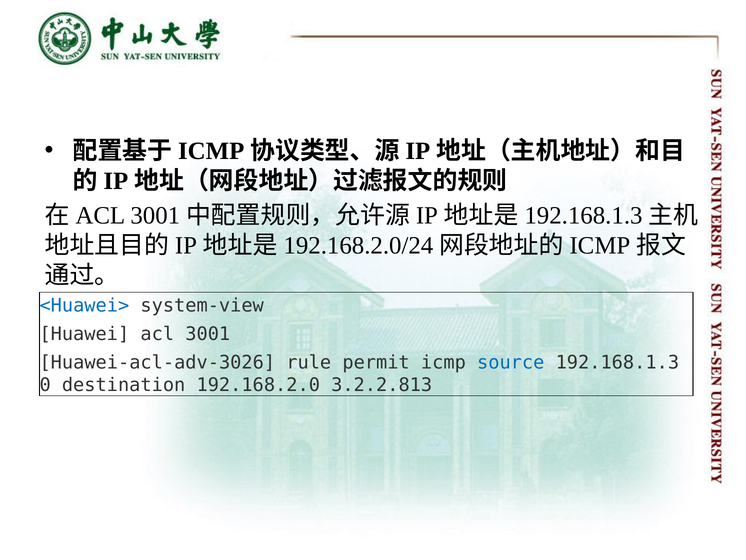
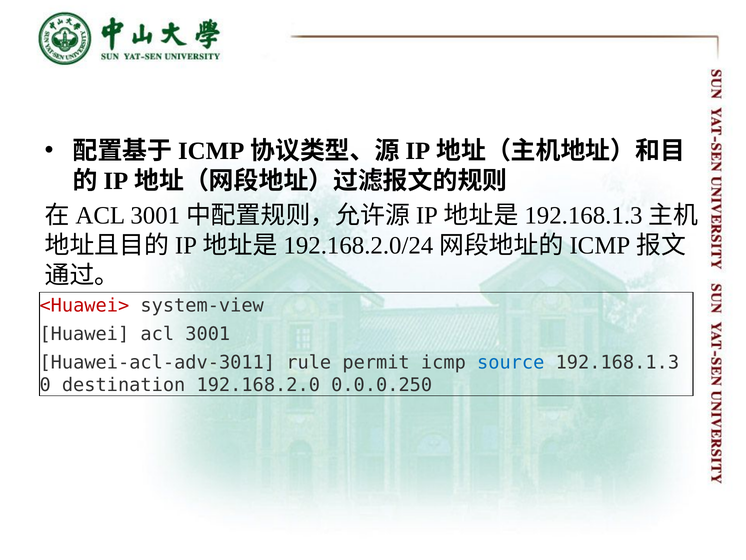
<Huawei> colour: blue -> red
Huawei-acl-adv-3026: Huawei-acl-adv-3026 -> Huawei-acl-adv-3011
3.2.2.813: 3.2.2.813 -> 0.0.0.250
